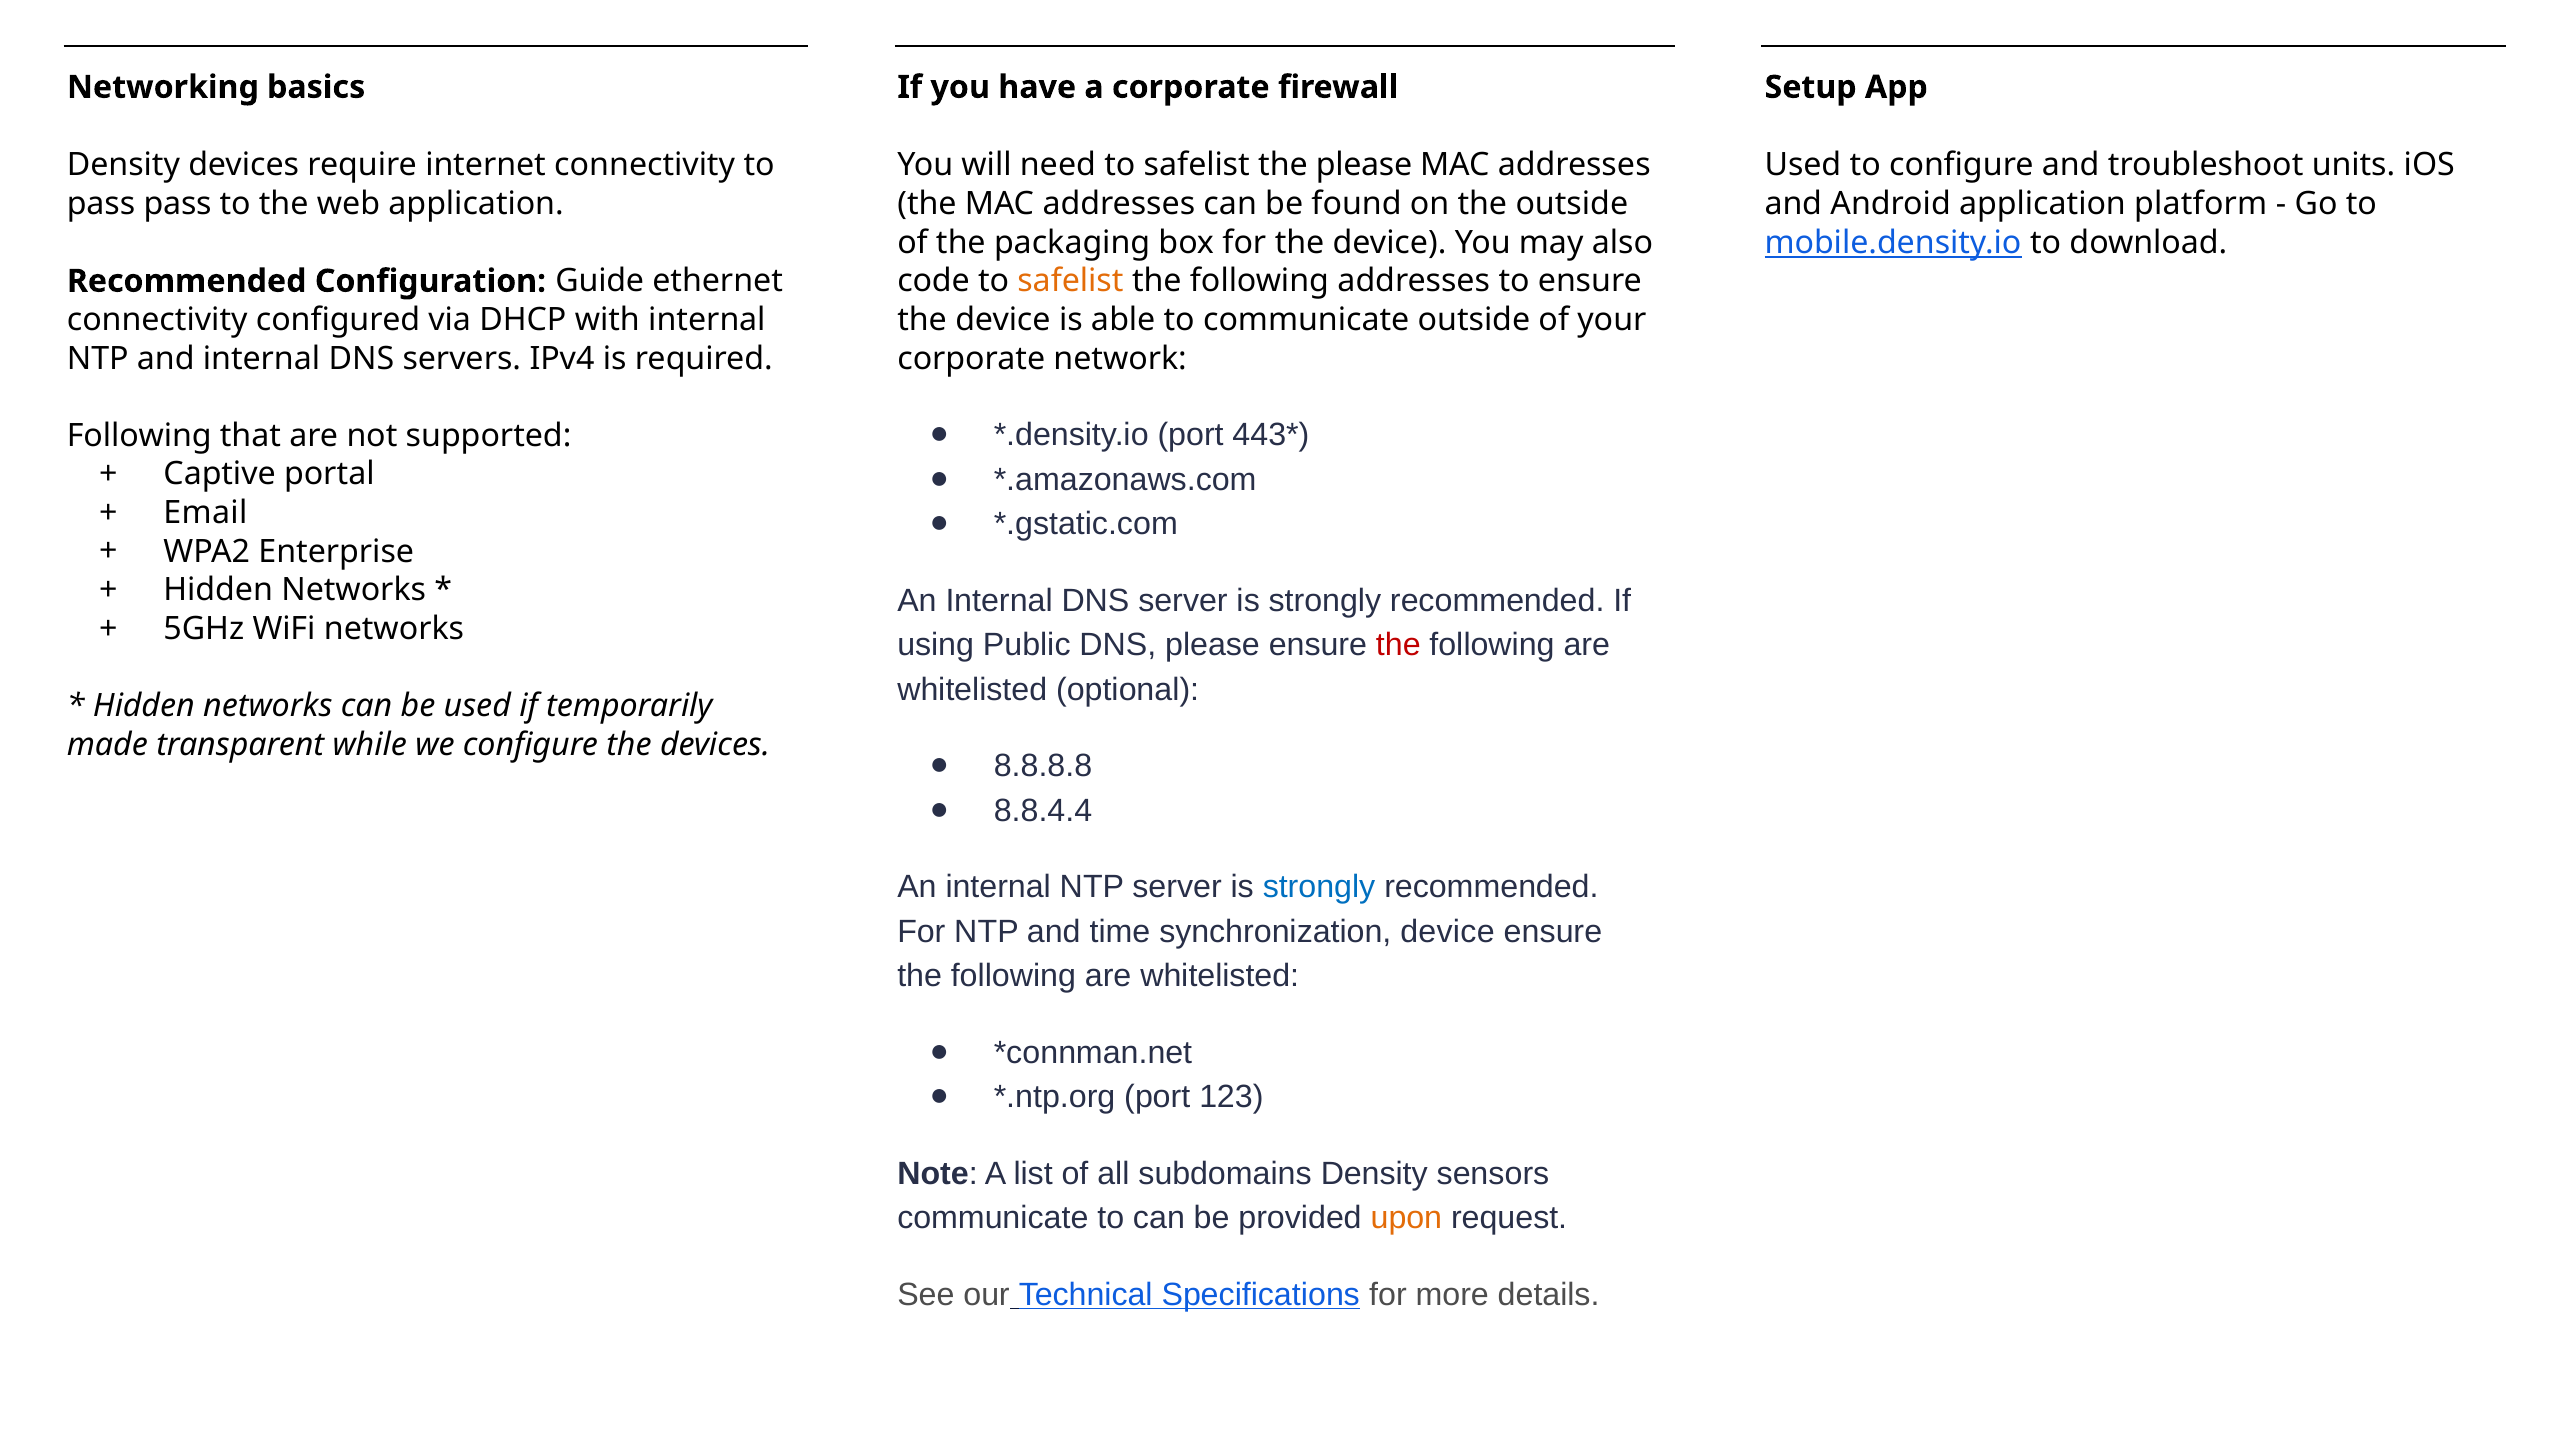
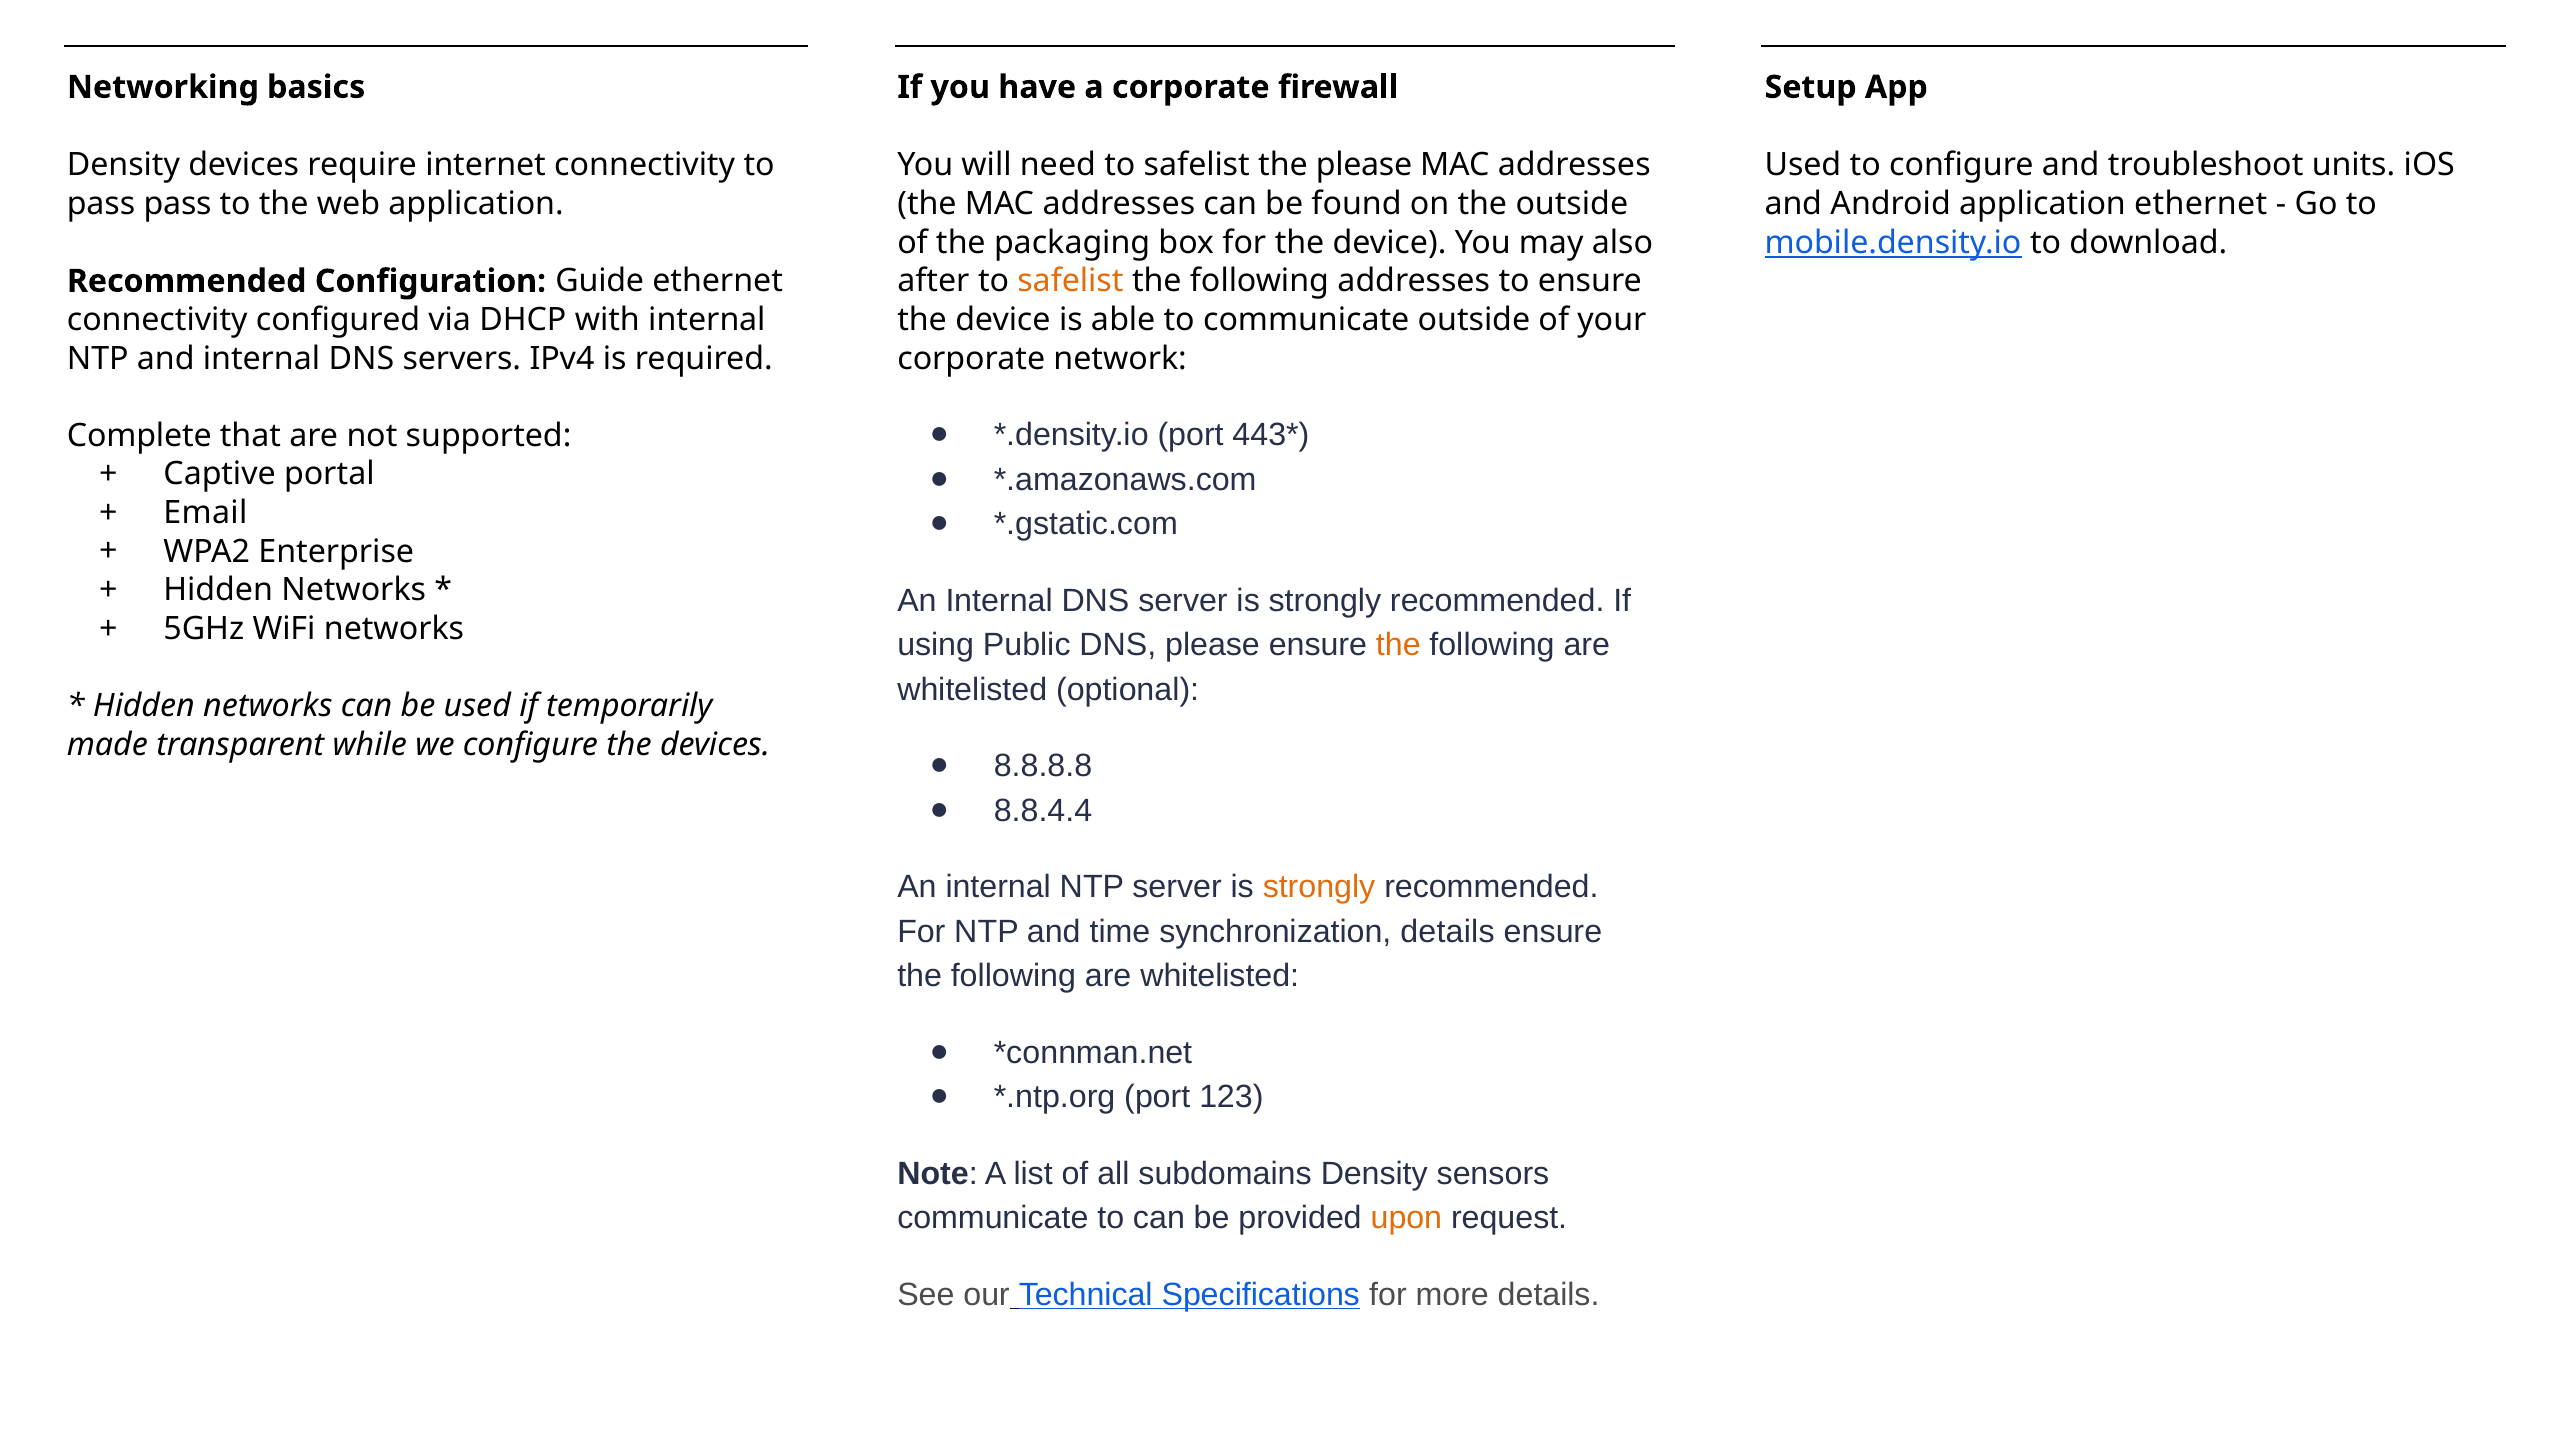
application platform: platform -> ethernet
code: code -> after
Following at (139, 436): Following -> Complete
the at (1398, 645) colour: red -> orange
strongly at (1319, 887) colour: blue -> orange
synchronization device: device -> details
